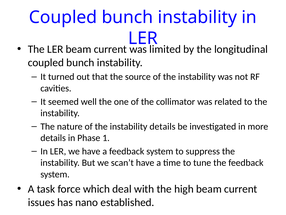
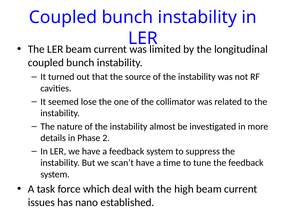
well: well -> lose
instability details: details -> almost
1: 1 -> 2
